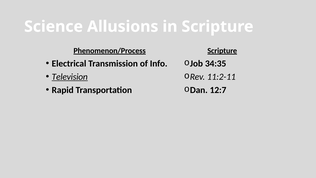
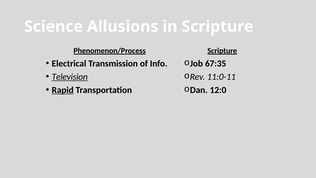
34:35: 34:35 -> 67:35
11:2-11: 11:2-11 -> 11:0-11
Rapid underline: none -> present
12:7: 12:7 -> 12:0
